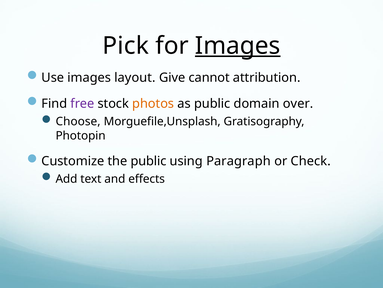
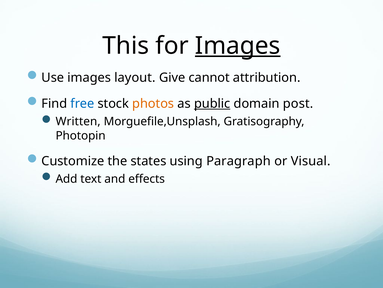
Pick: Pick -> This
free colour: purple -> blue
public at (212, 103) underline: none -> present
over: over -> post
Choose: Choose -> Written
the public: public -> states
Check: Check -> Visual
